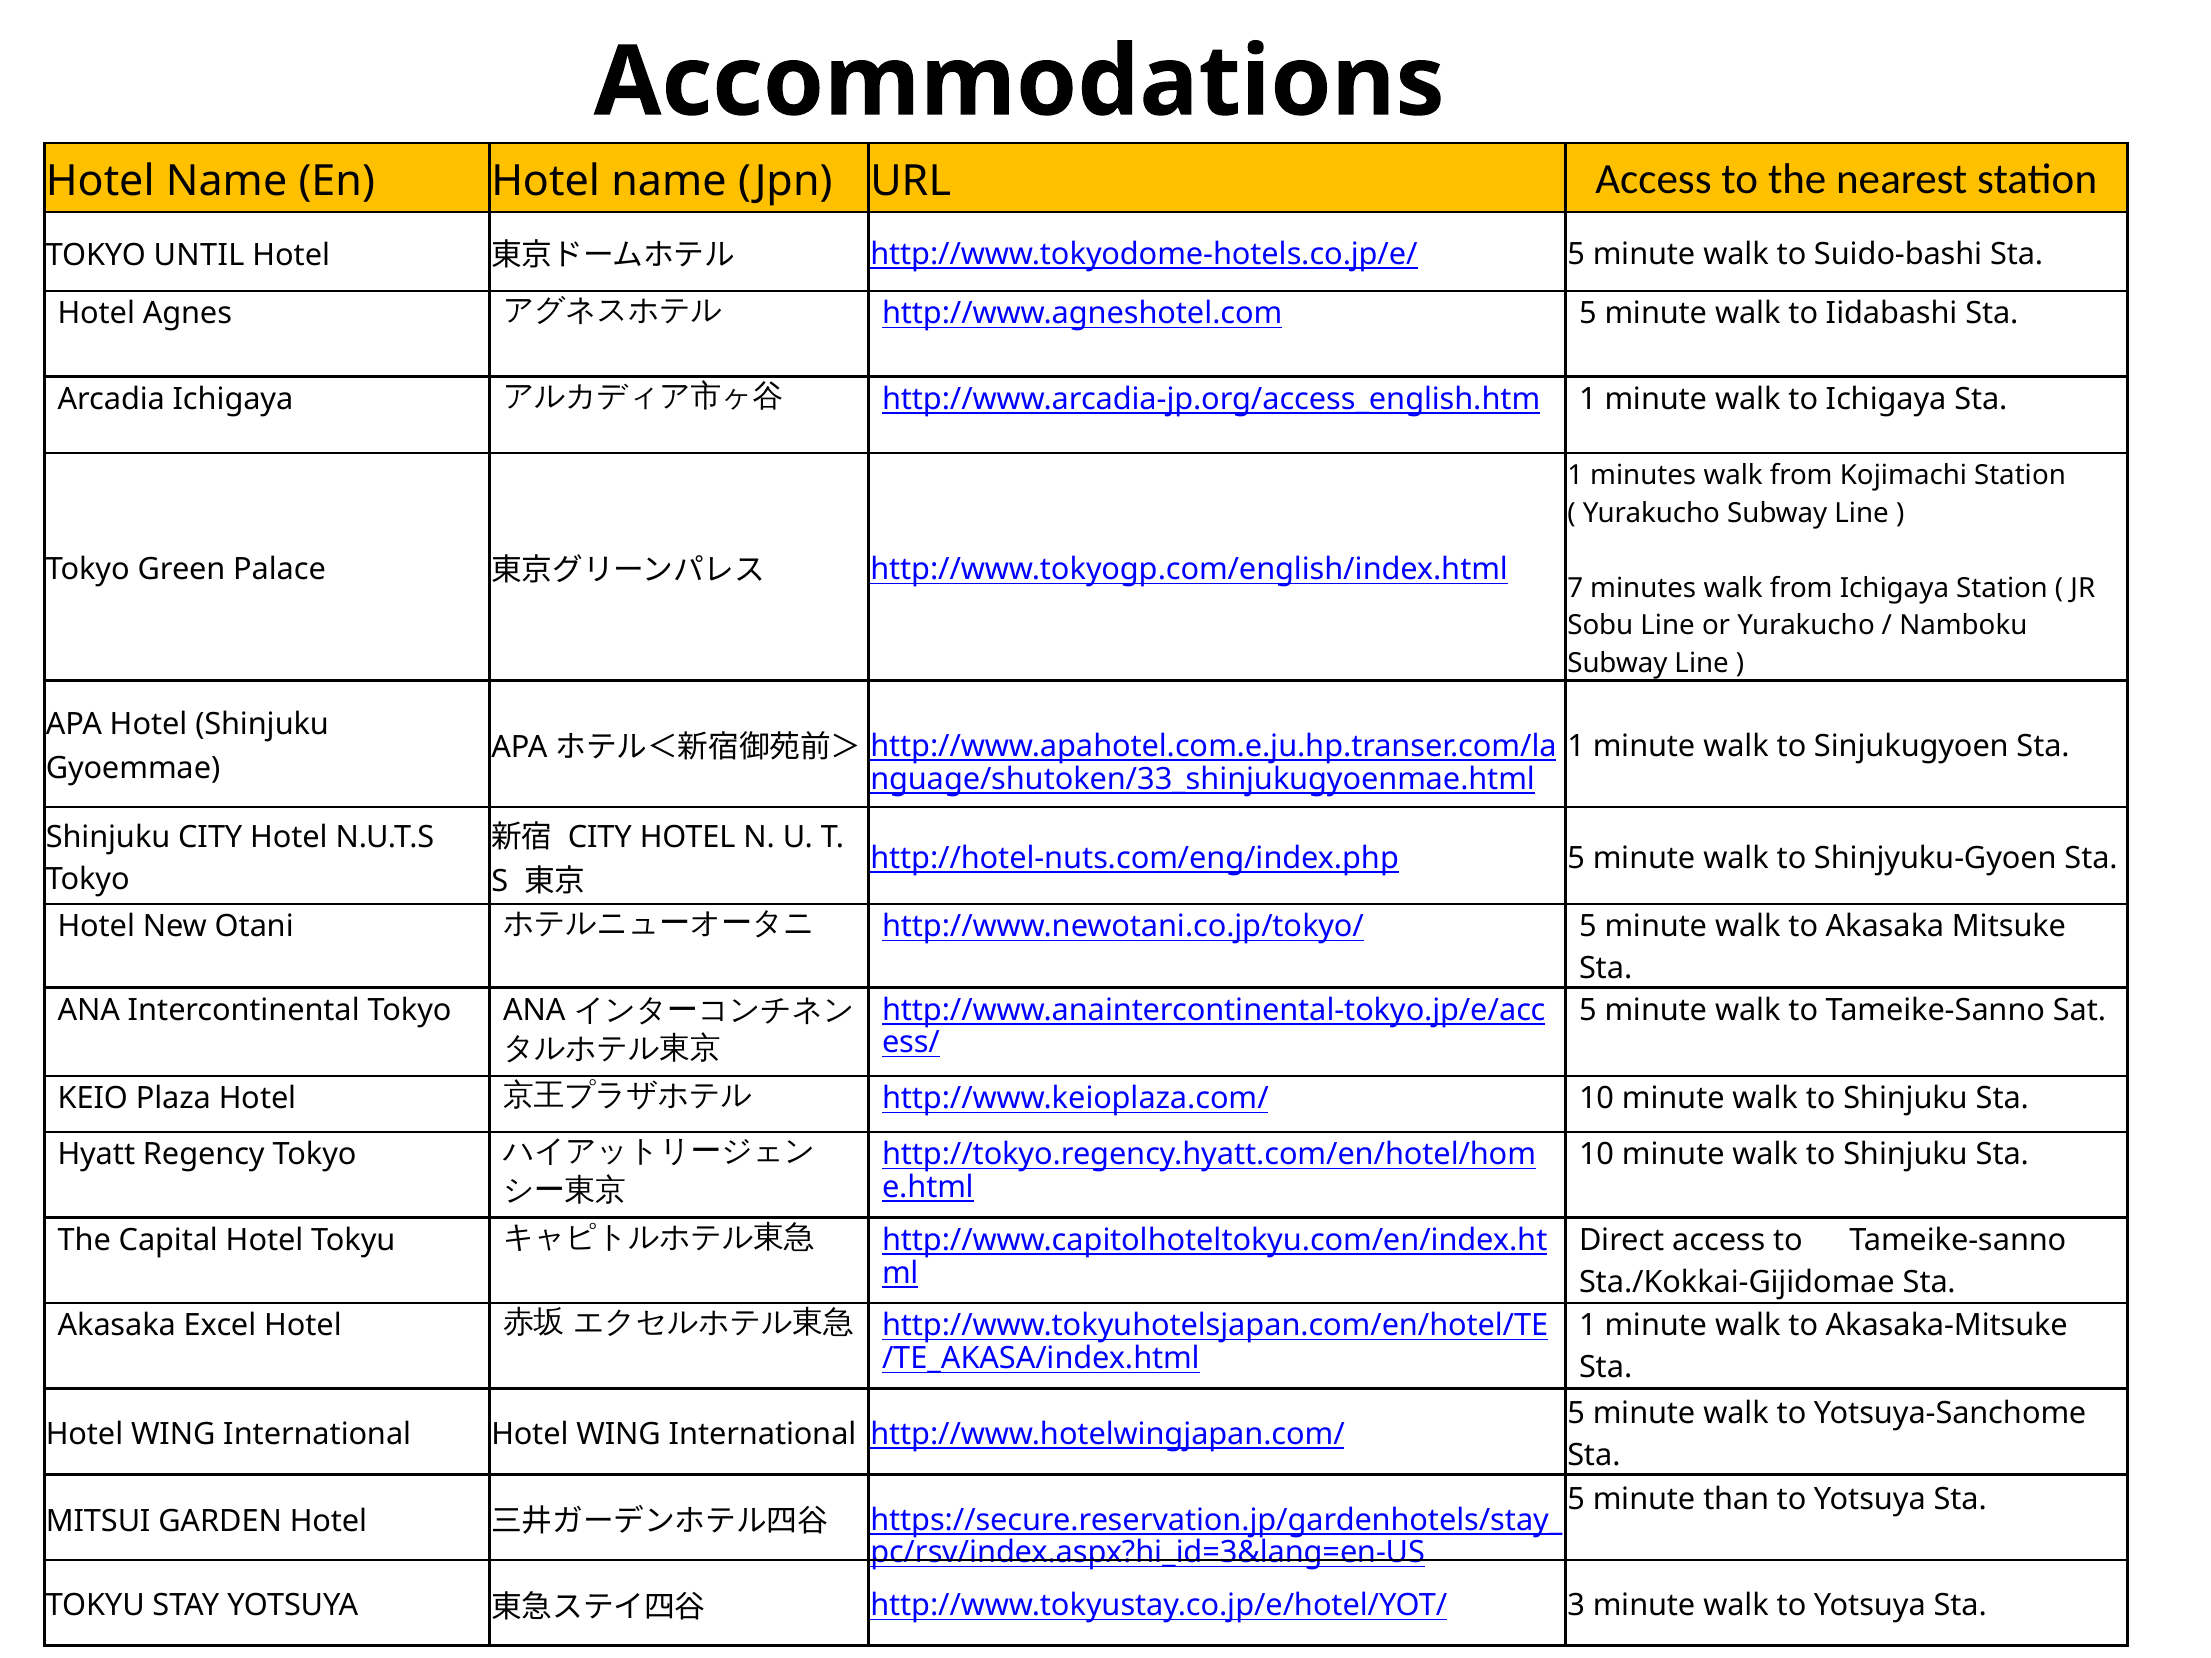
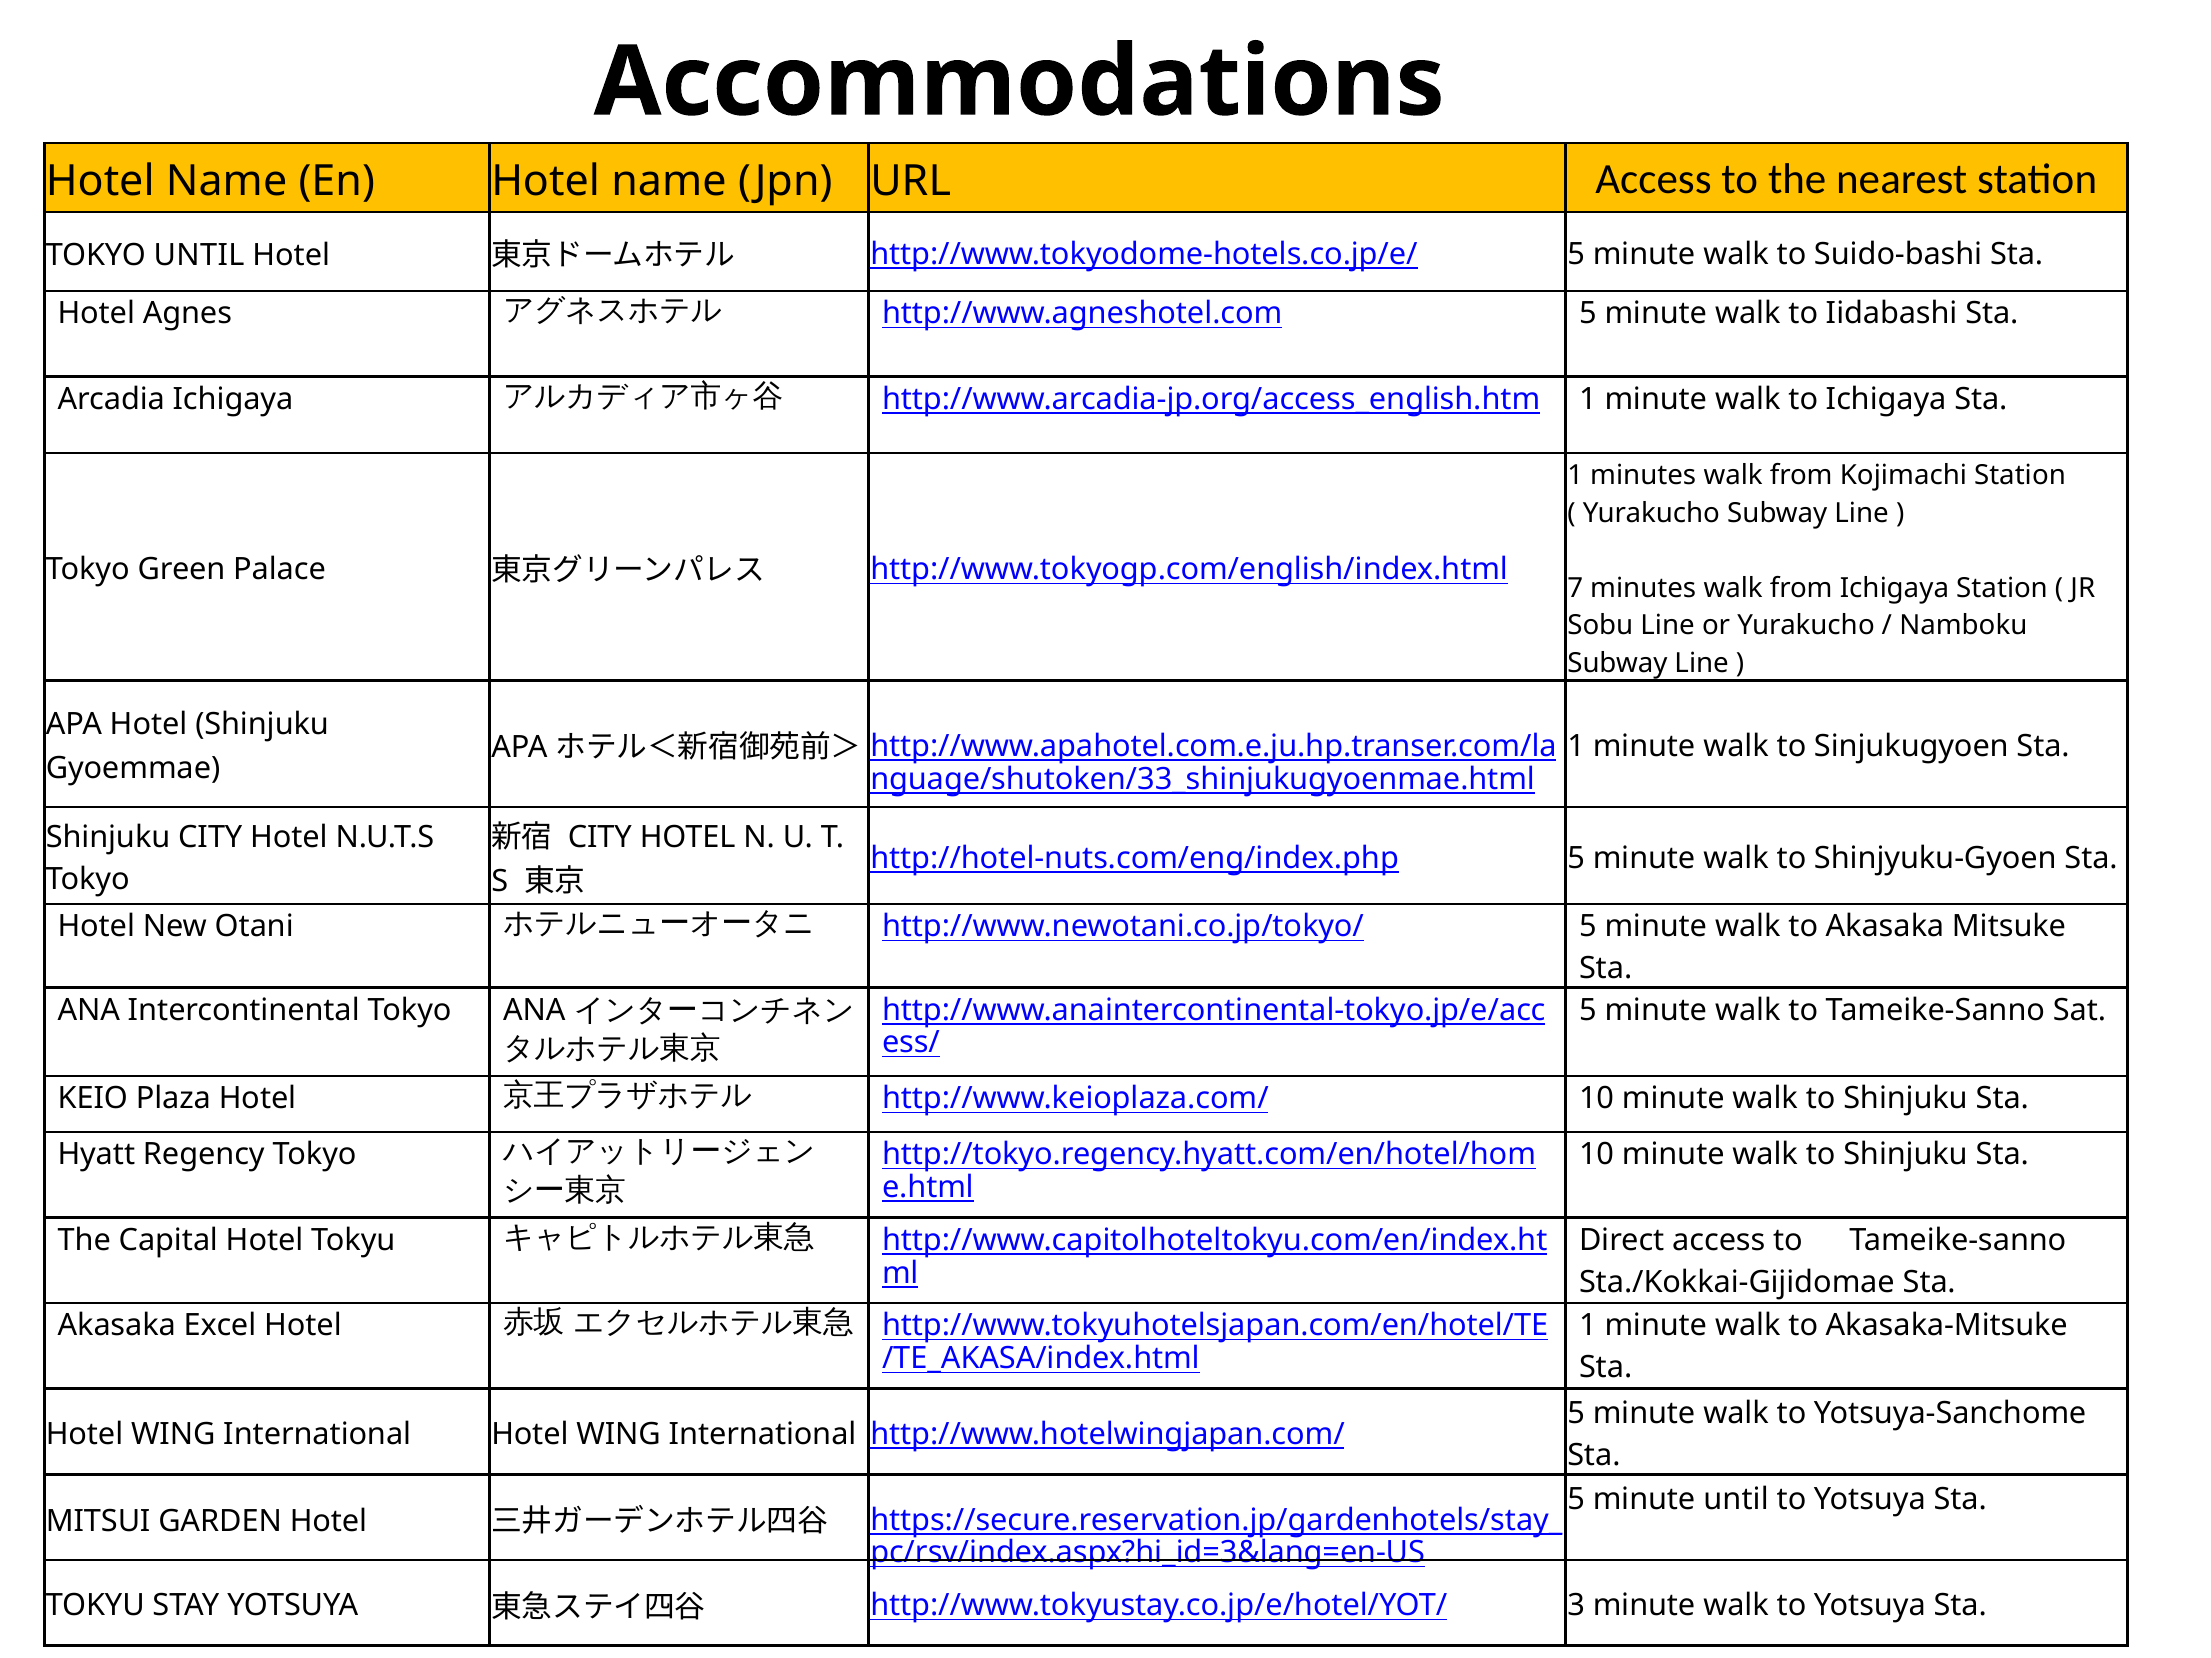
minute than: than -> until
